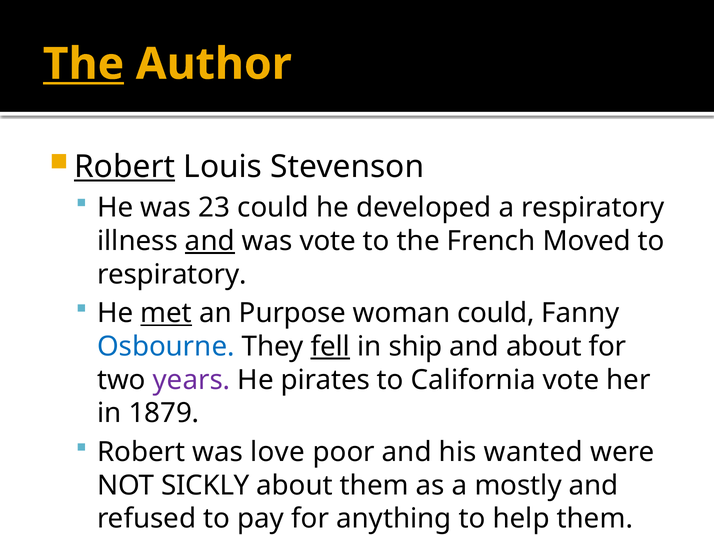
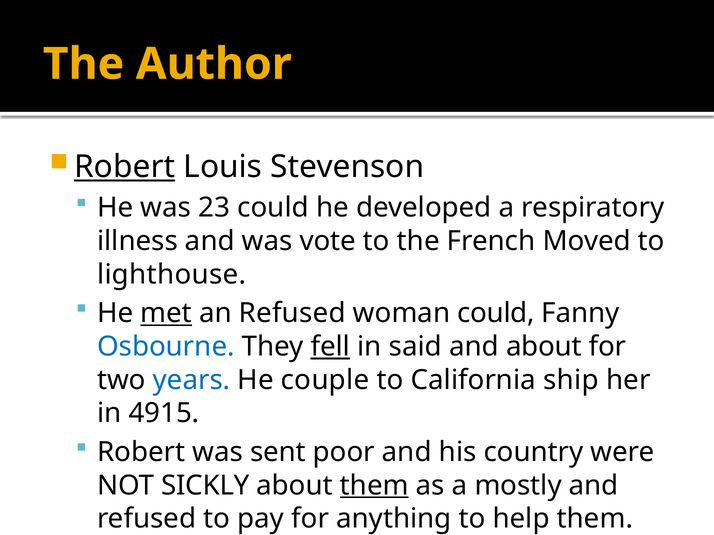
The at (84, 64) underline: present -> none
and at (210, 241) underline: present -> none
respiratory at (172, 275): respiratory -> lighthouse
an Purpose: Purpose -> Refused
ship: ship -> said
years colour: purple -> blue
pirates: pirates -> couple
California vote: vote -> ship
1879: 1879 -> 4915
love: love -> sent
wanted: wanted -> country
them at (374, 486) underline: none -> present
